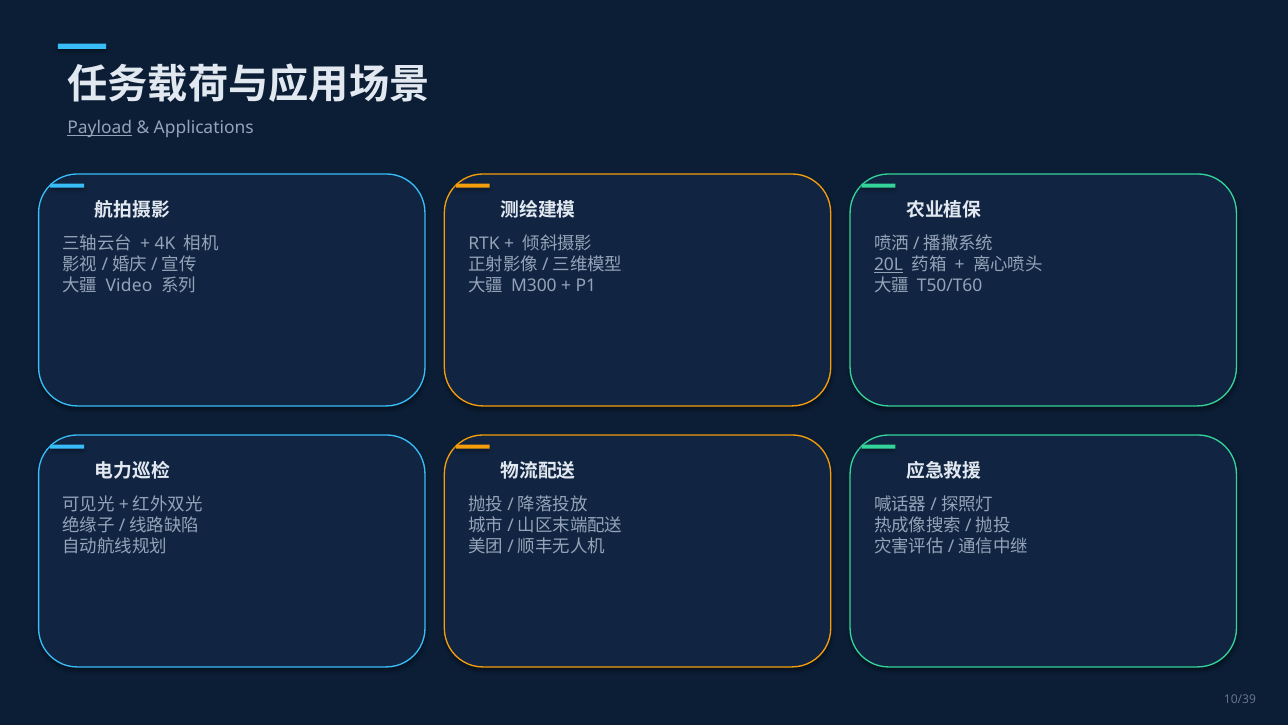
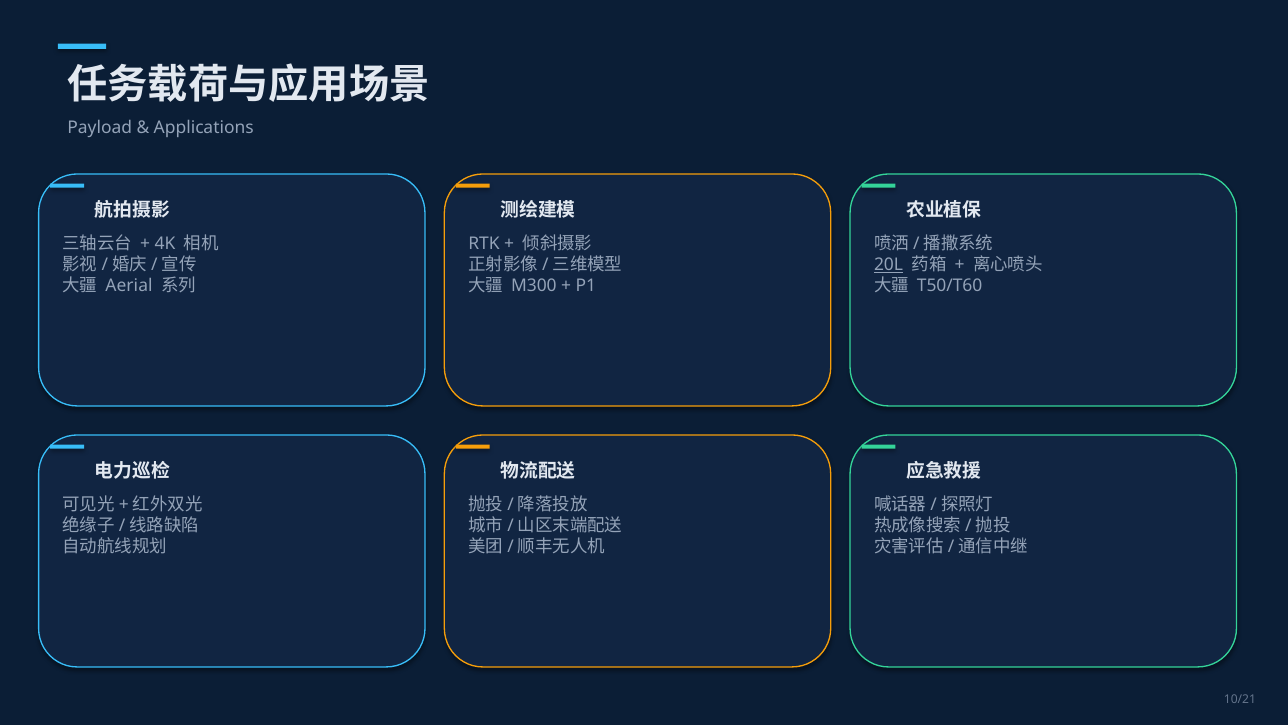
Payload underline: present -> none
Video: Video -> Aerial
10/39: 10/39 -> 10/21
